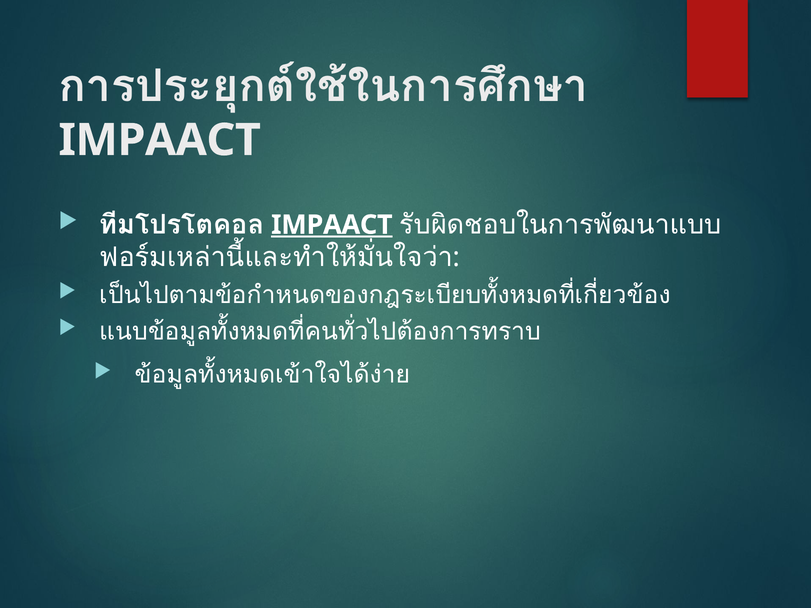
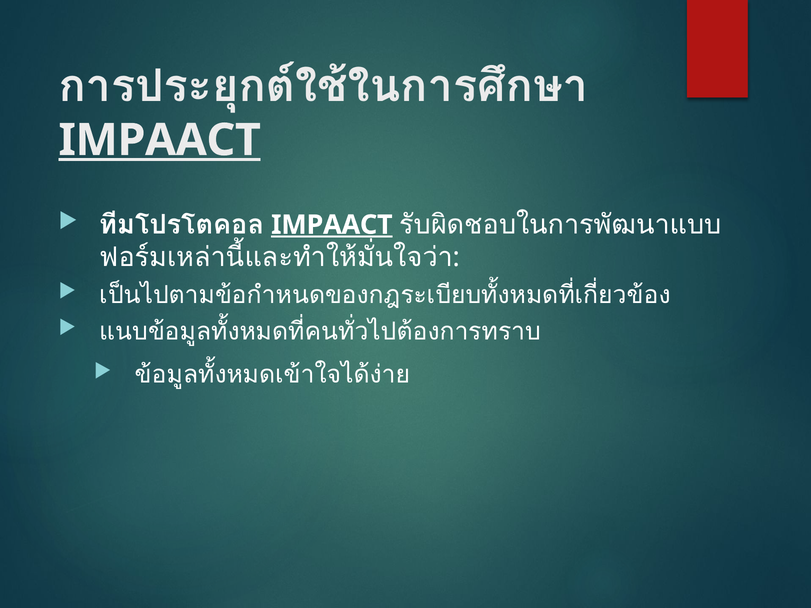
IMPAACT at (160, 140) underline: none -> present
